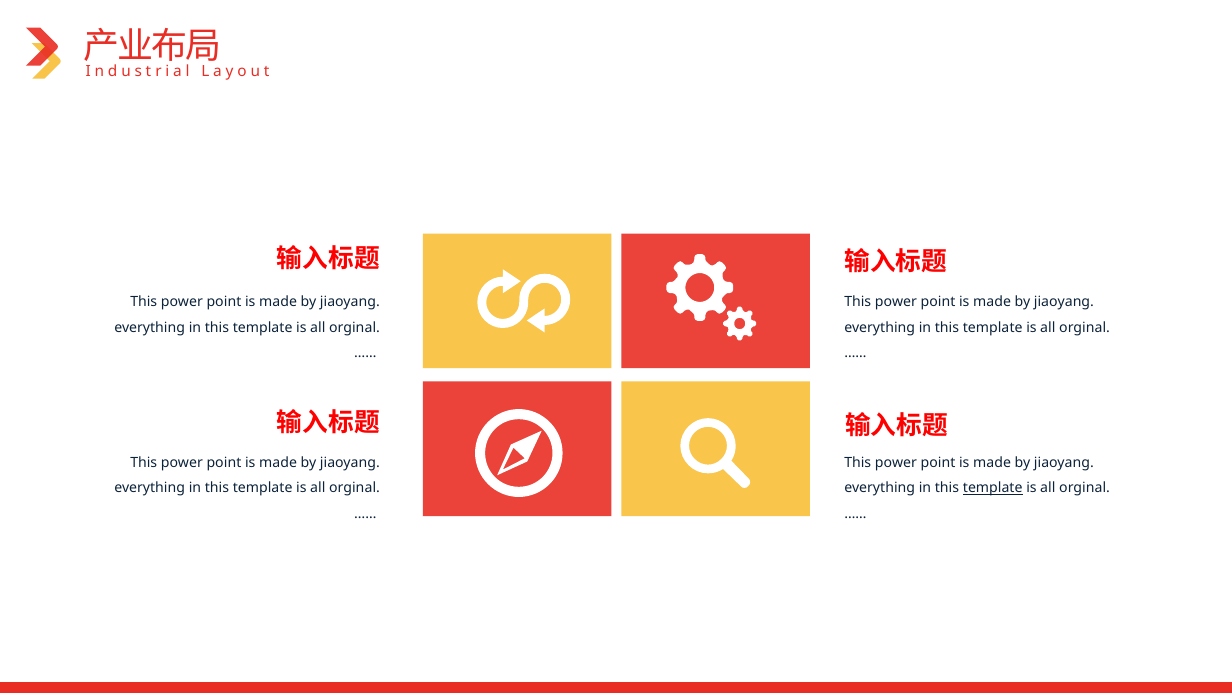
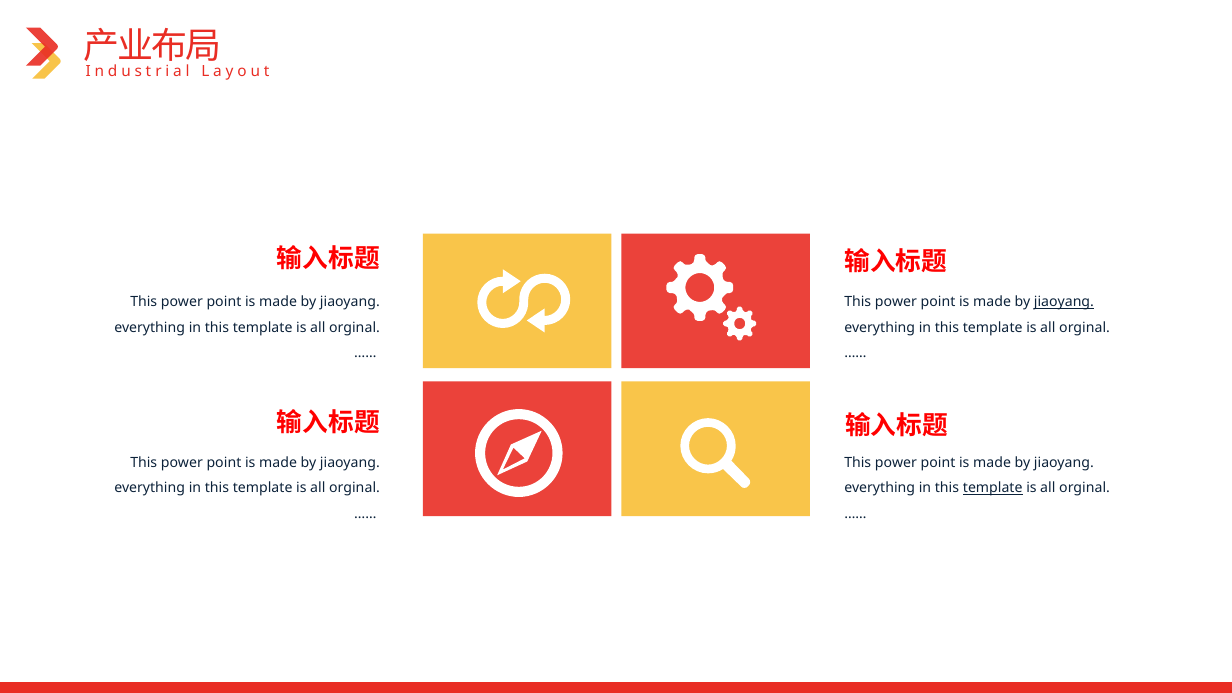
jiaoyang at (1064, 302) underline: none -> present
